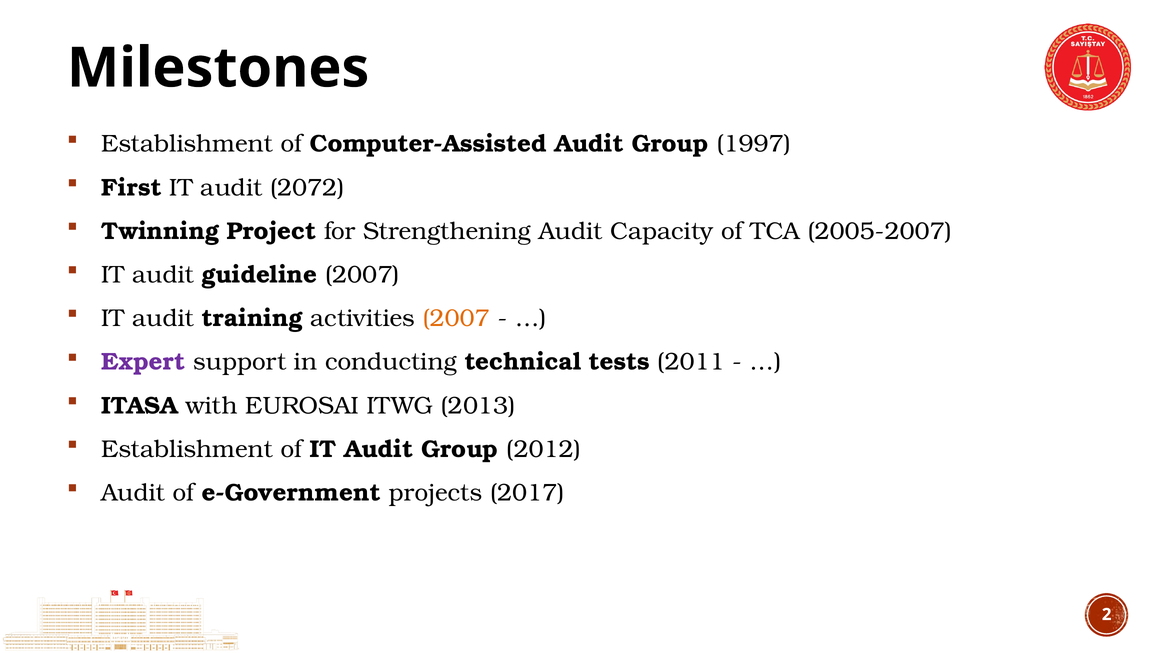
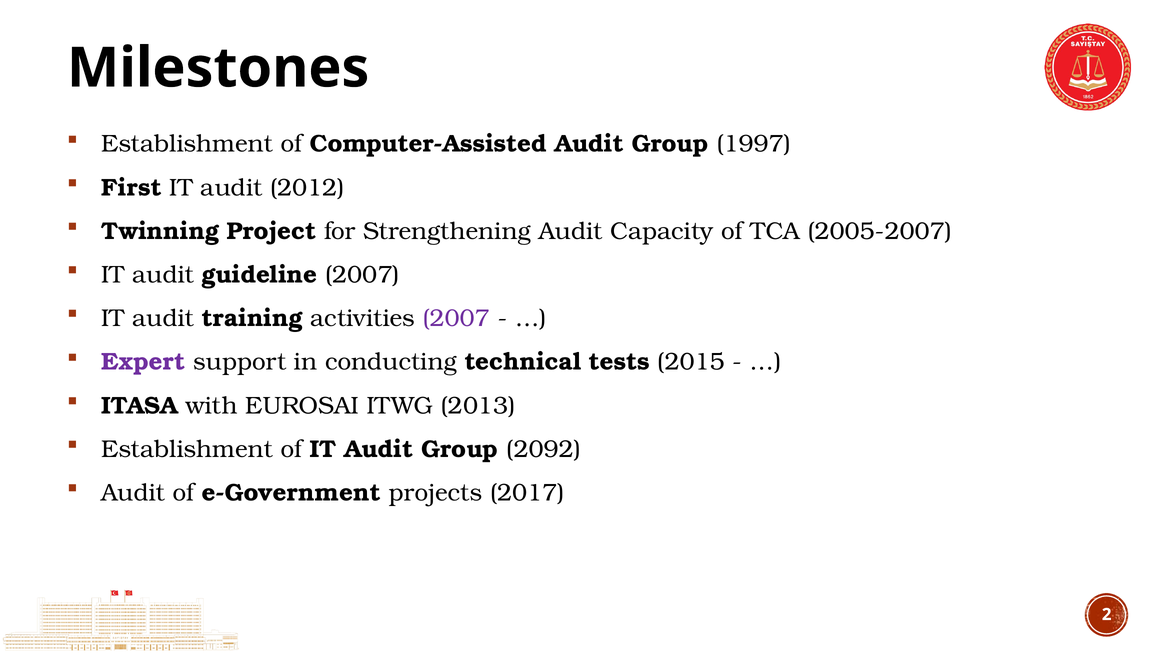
2072: 2072 -> 2012
2007 at (456, 318) colour: orange -> purple
2011: 2011 -> 2015
2012: 2012 -> 2092
